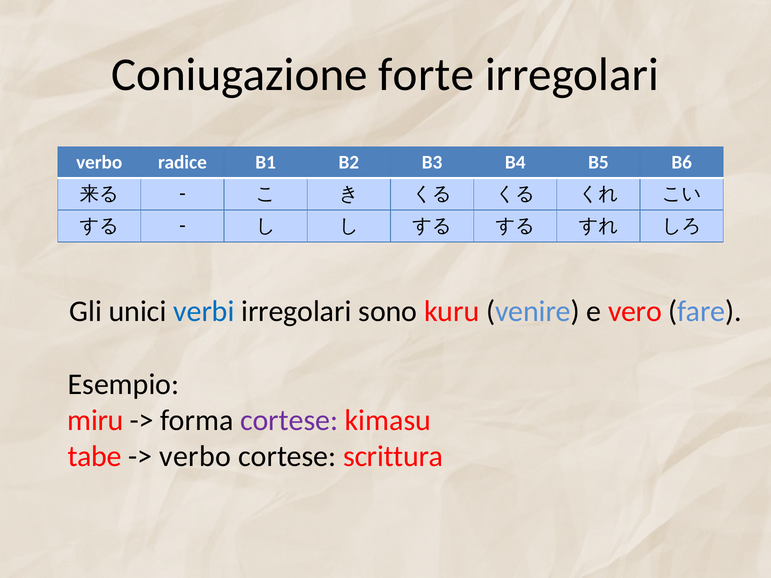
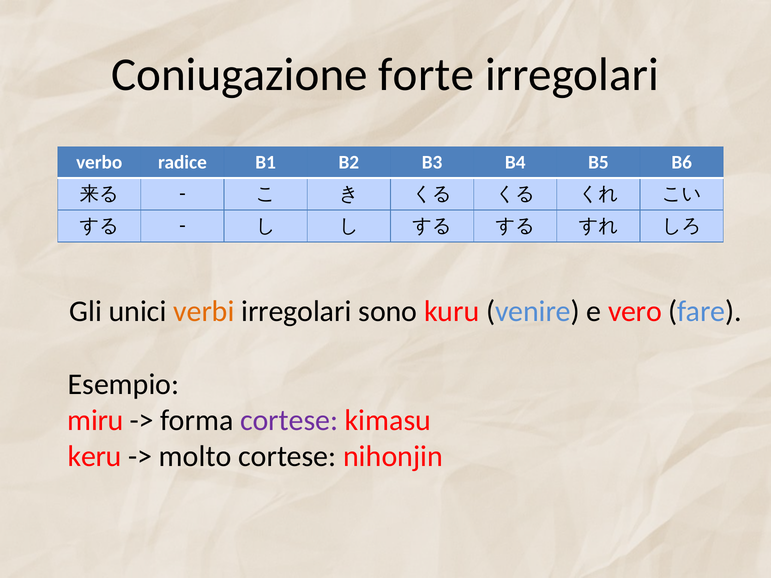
verbi colour: blue -> orange
tabe: tabe -> keru
verbo at (195, 457): verbo -> molto
scrittura: scrittura -> nihonjin
